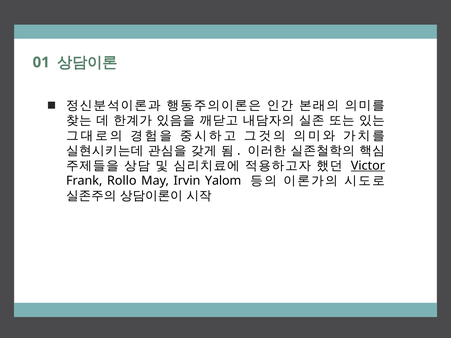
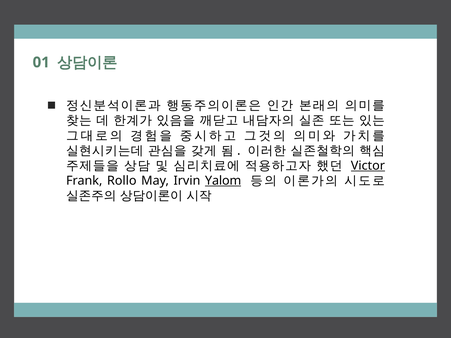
Yalom underline: none -> present
